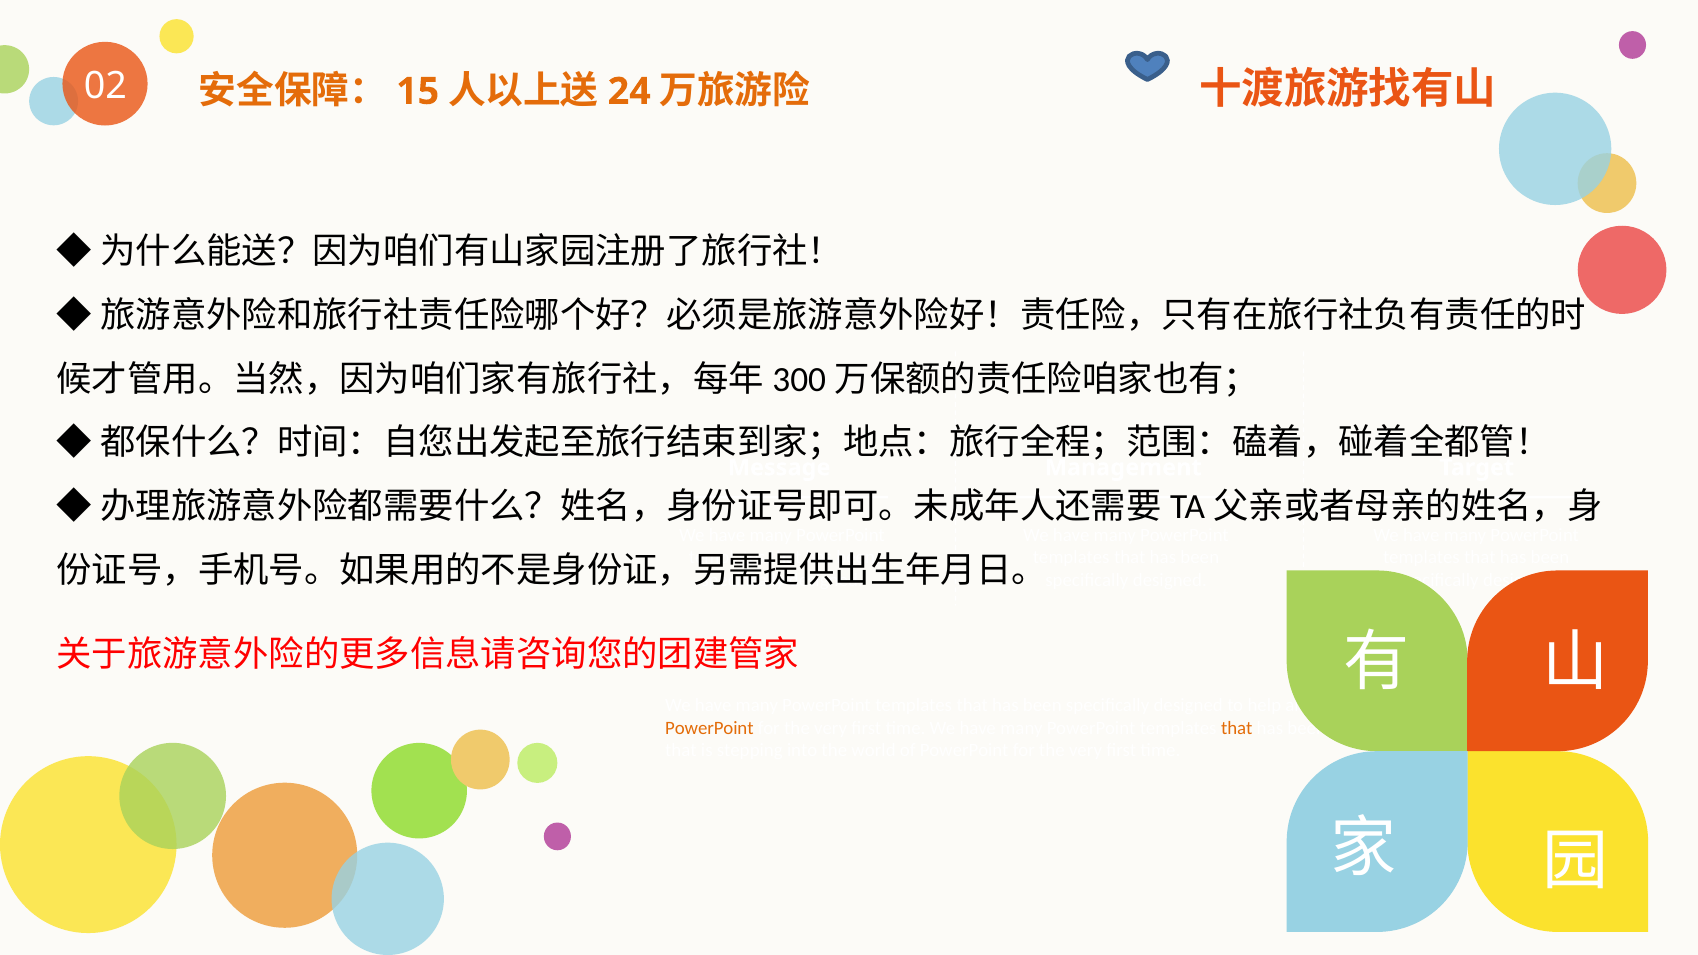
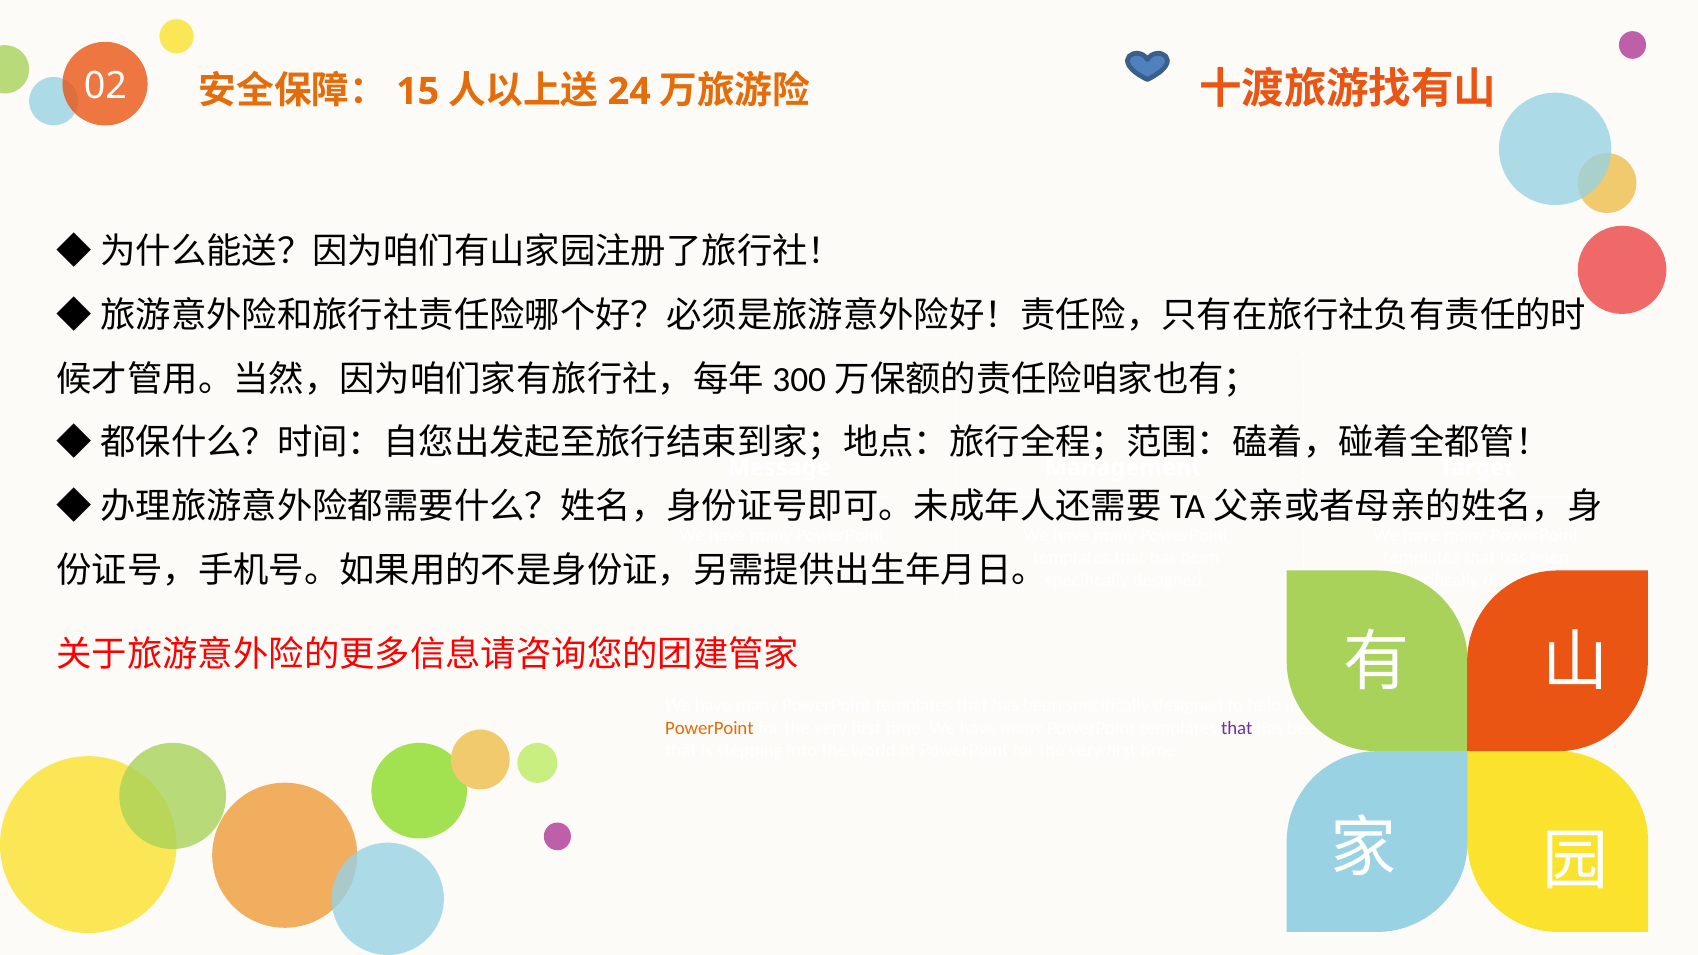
that at (1237, 728) colour: orange -> purple
